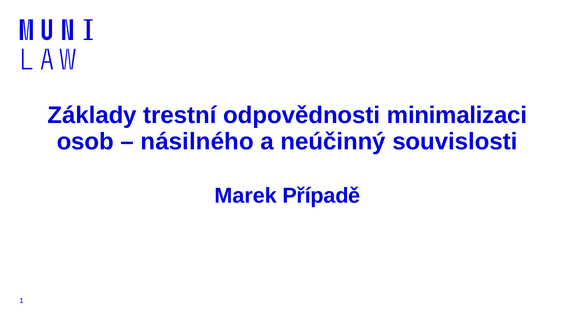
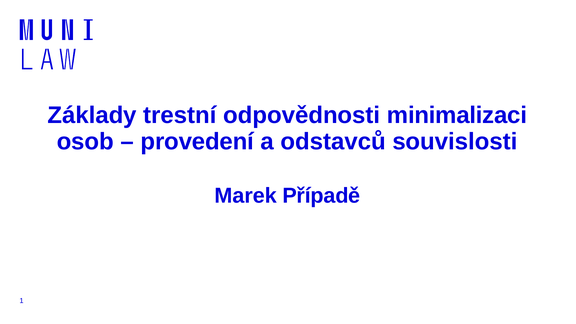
násilného: násilného -> provedení
neúčinný: neúčinný -> odstavců
